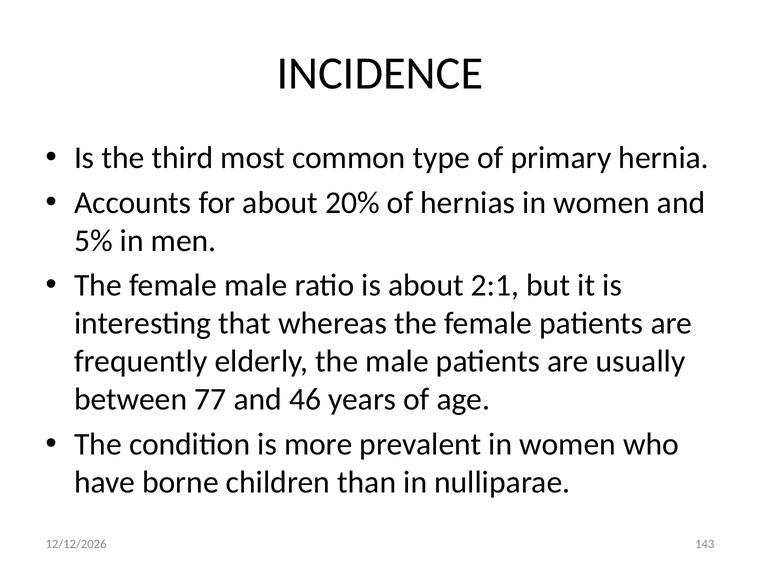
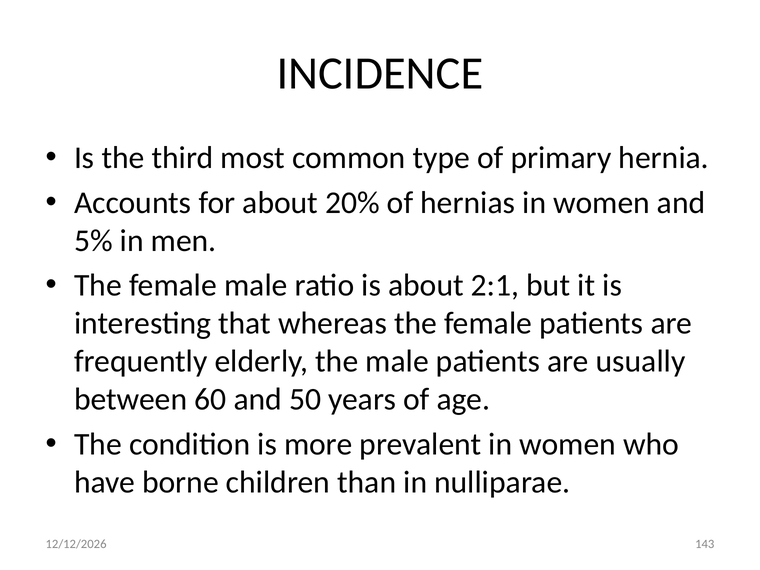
77: 77 -> 60
46: 46 -> 50
